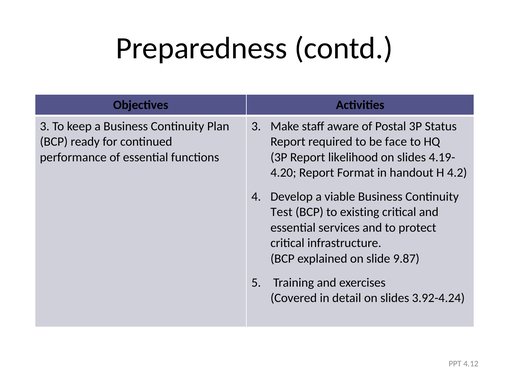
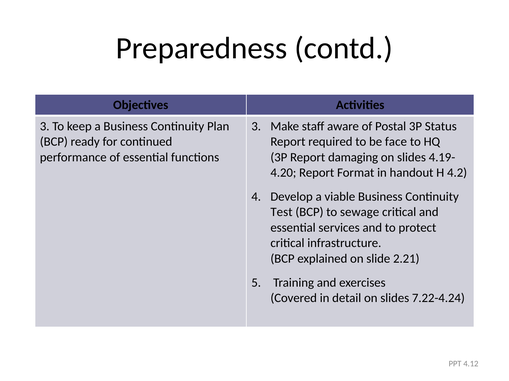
likelihood: likelihood -> damaging
existing: existing -> sewage
9.87: 9.87 -> 2.21
3.92-4.24: 3.92-4.24 -> 7.22-4.24
